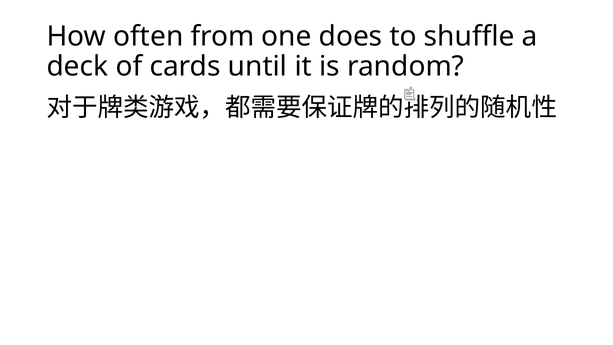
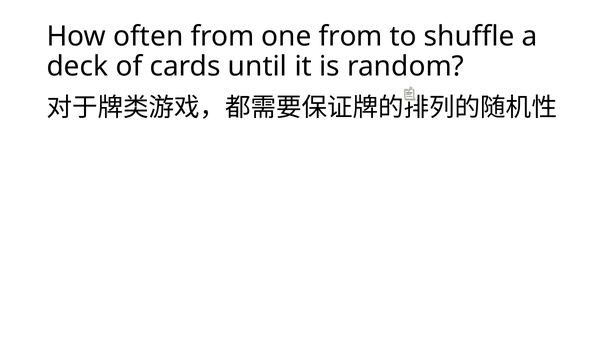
one does: does -> from
